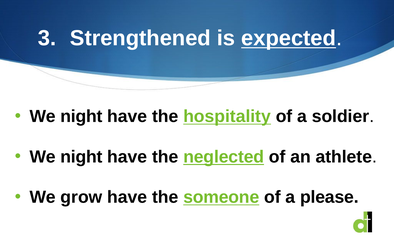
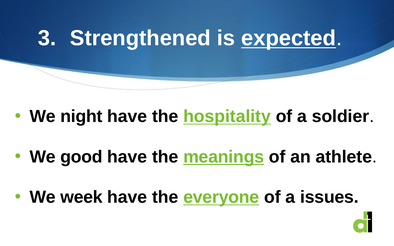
night at (81, 157): night -> good
neglected: neglected -> meanings
grow: grow -> week
someone: someone -> everyone
please: please -> issues
